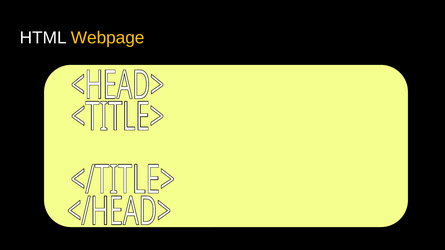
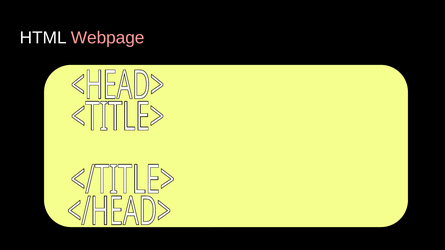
Webpage colour: yellow -> pink
